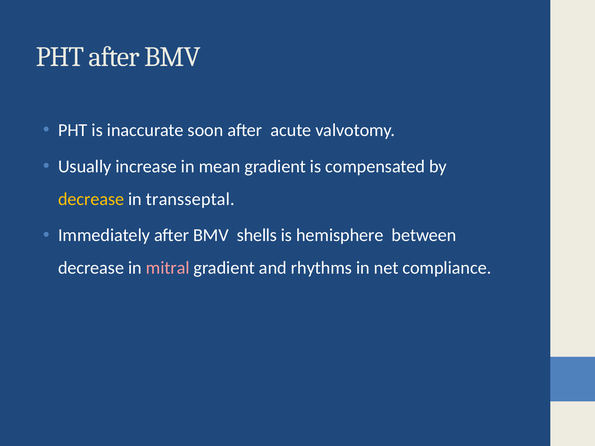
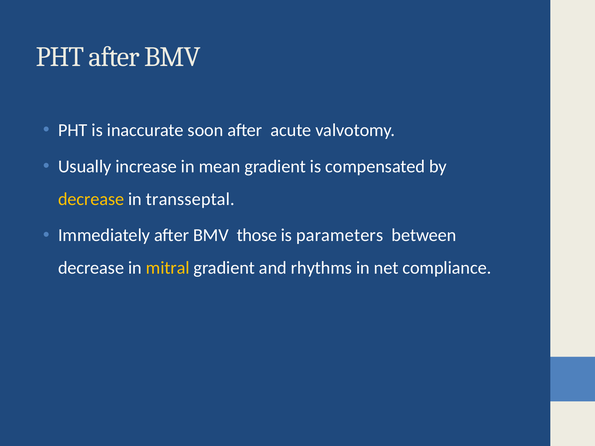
shells: shells -> those
hemisphere: hemisphere -> parameters
mitral colour: pink -> yellow
